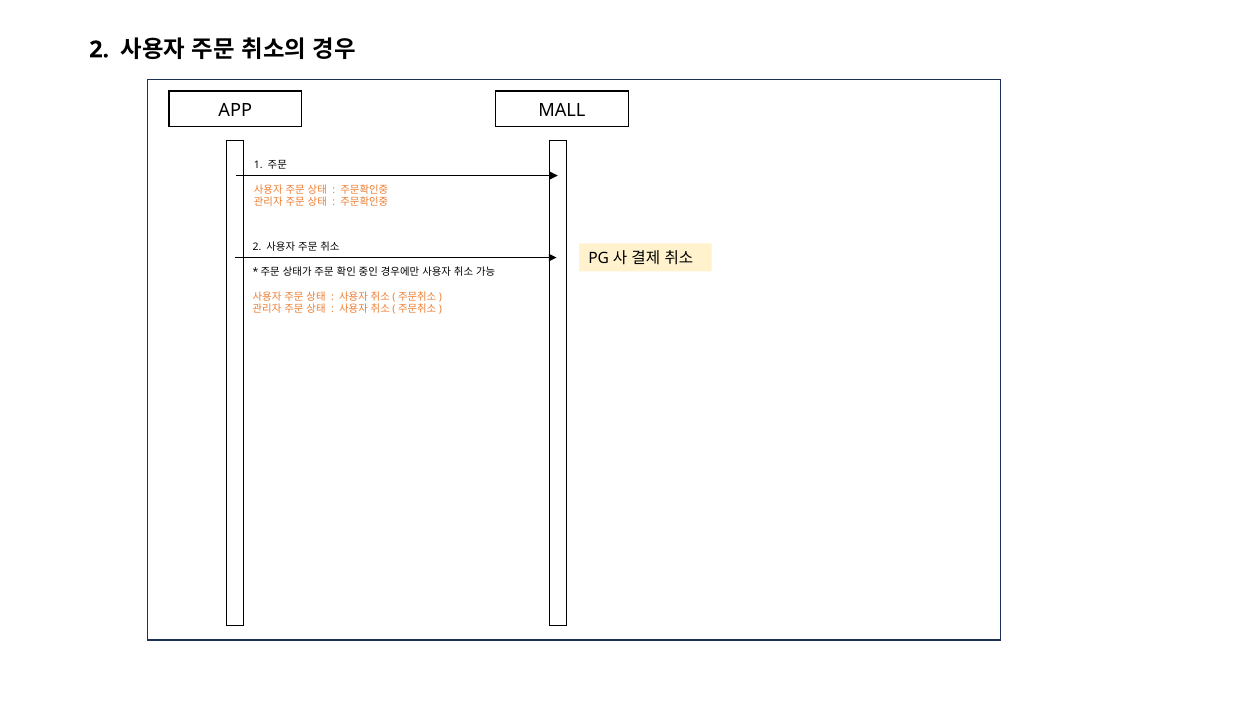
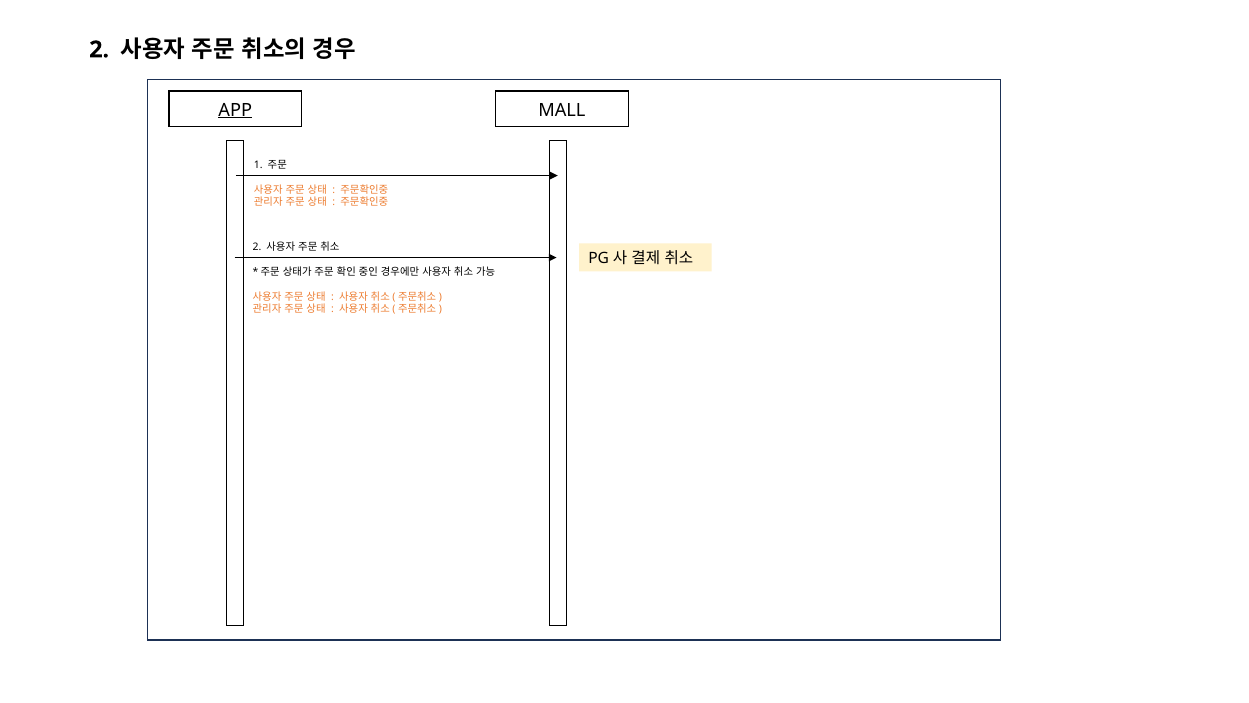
APP underline: none -> present
